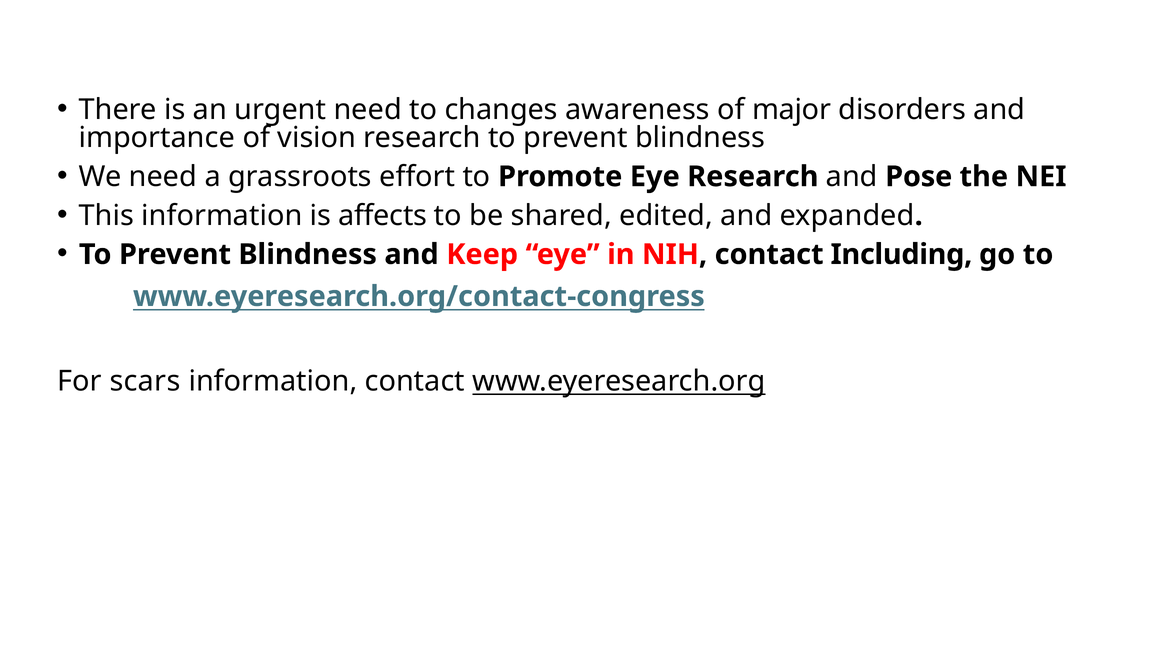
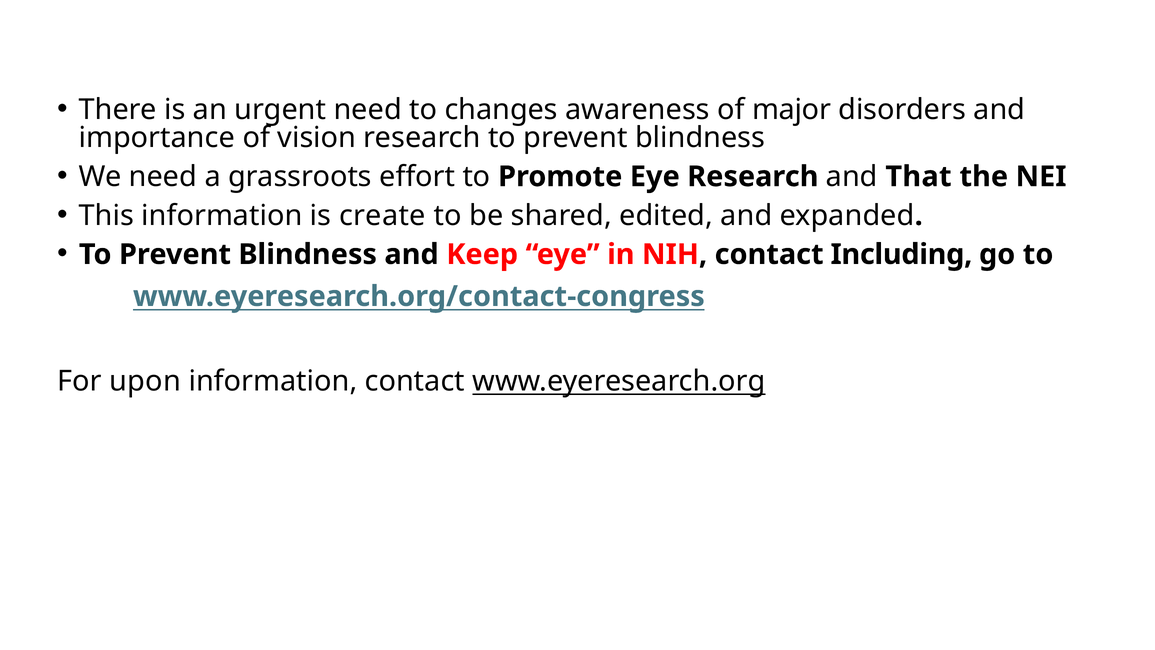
Pose: Pose -> That
affects: affects -> create
scars: scars -> upon
